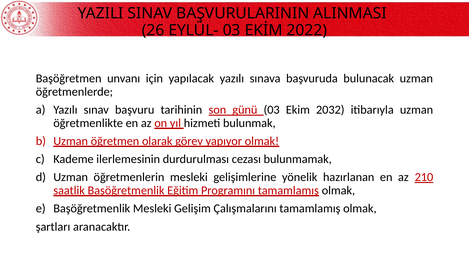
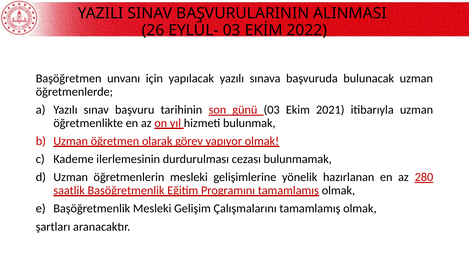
2032: 2032 -> 2021
210: 210 -> 280
